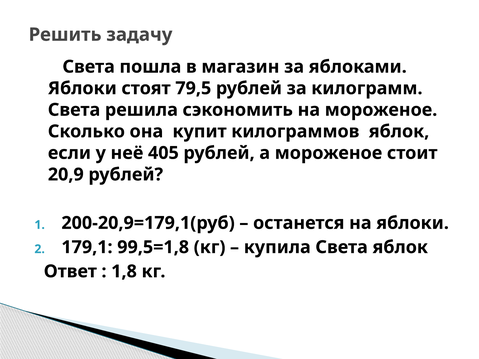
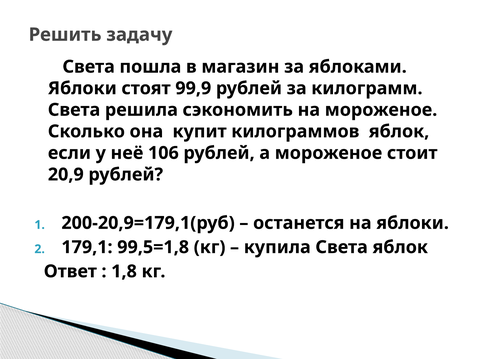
79,5: 79,5 -> 99,9
405: 405 -> 106
